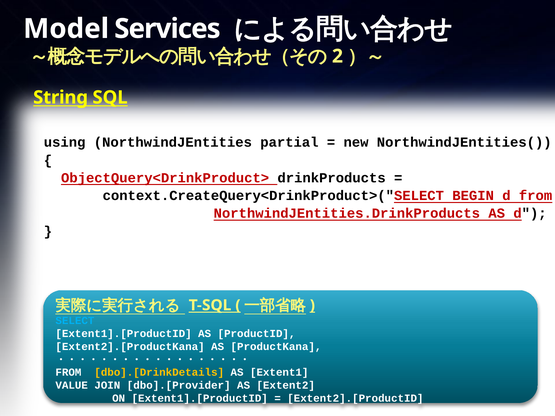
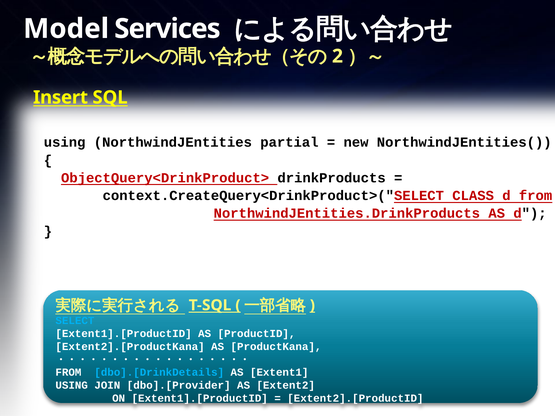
String: String -> Insert
BEGIN: BEGIN -> CLASS
dbo].[DrinkDetails colour: yellow -> light blue
VALUE at (72, 386): VALUE -> USING
